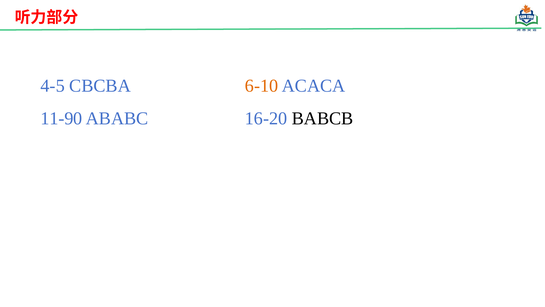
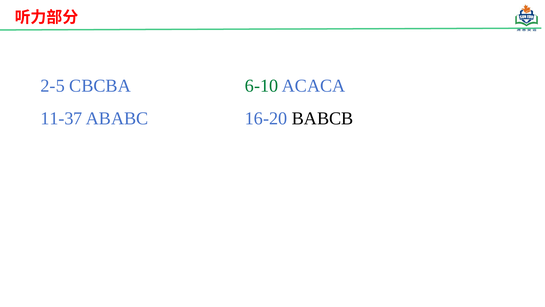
4-5: 4-5 -> 2-5
6-10 colour: orange -> green
11-90: 11-90 -> 11-37
